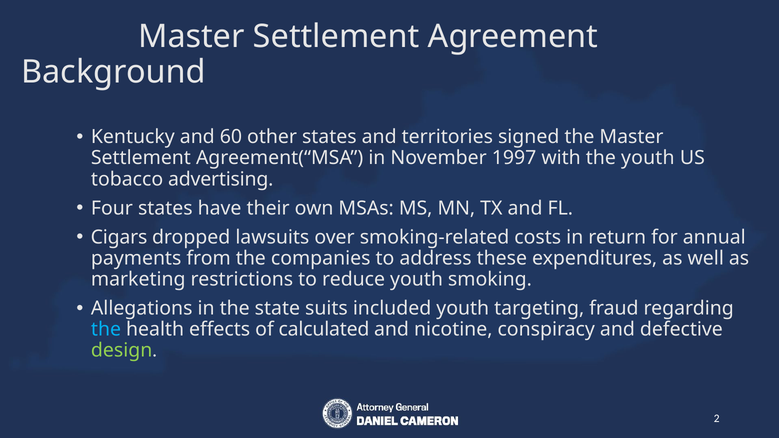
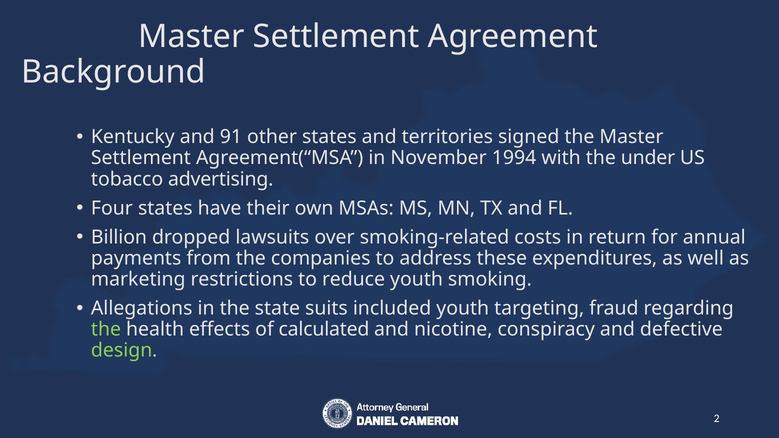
60: 60 -> 91
1997: 1997 -> 1994
the youth: youth -> under
Cigars: Cigars -> Billion
the at (106, 330) colour: light blue -> light green
